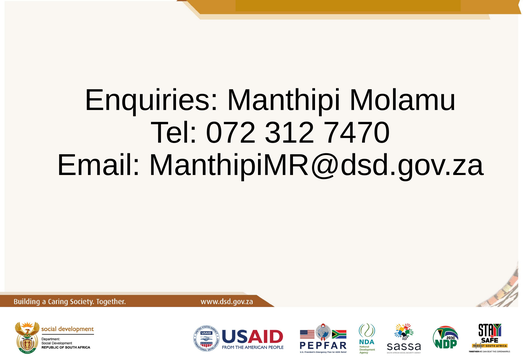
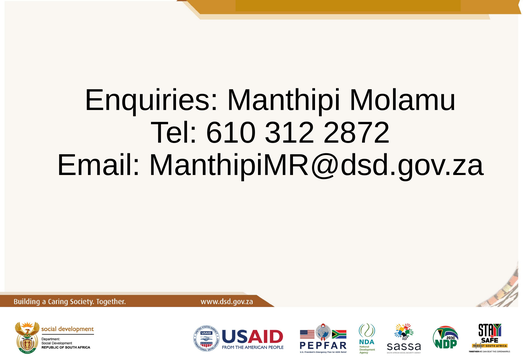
072: 072 -> 610
7470: 7470 -> 2872
